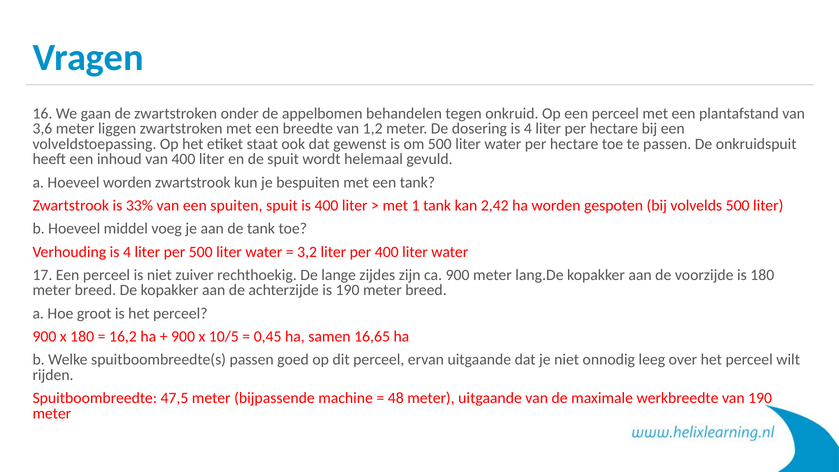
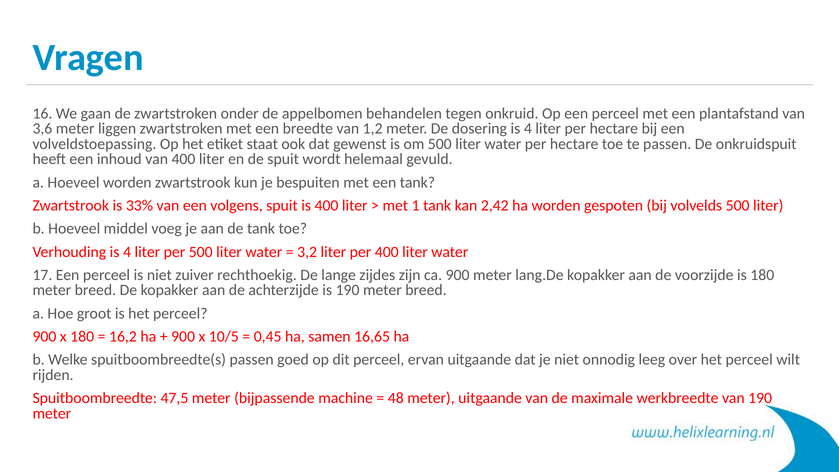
spuiten: spuiten -> volgens
